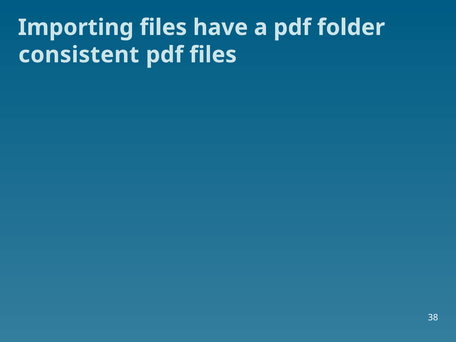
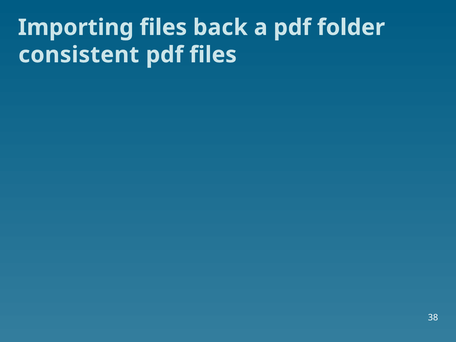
have: have -> back
